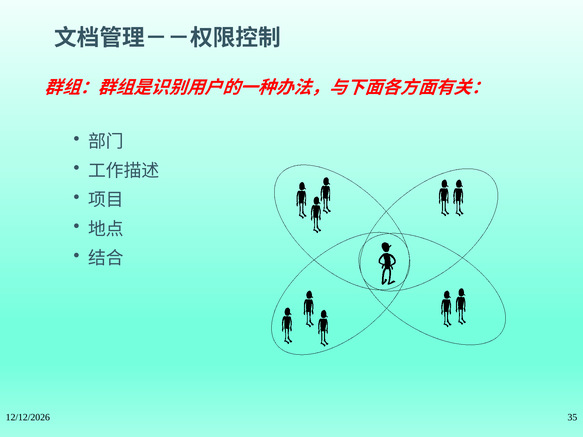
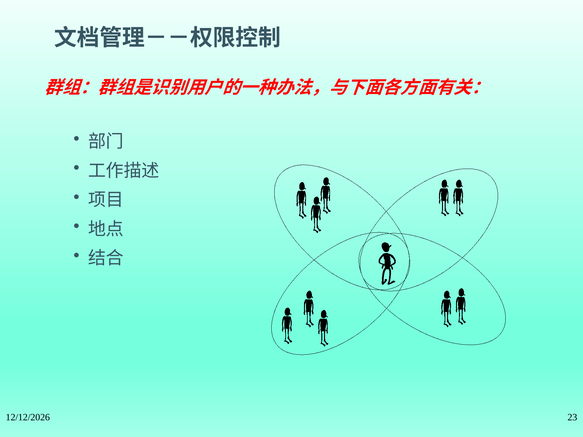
35: 35 -> 23
